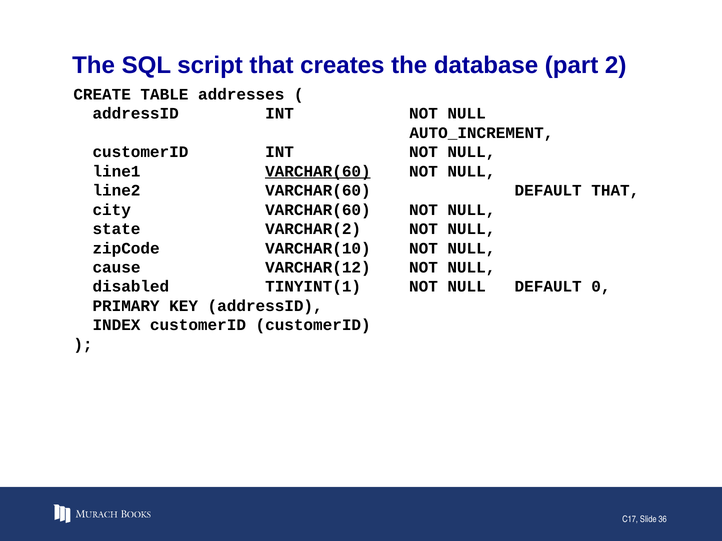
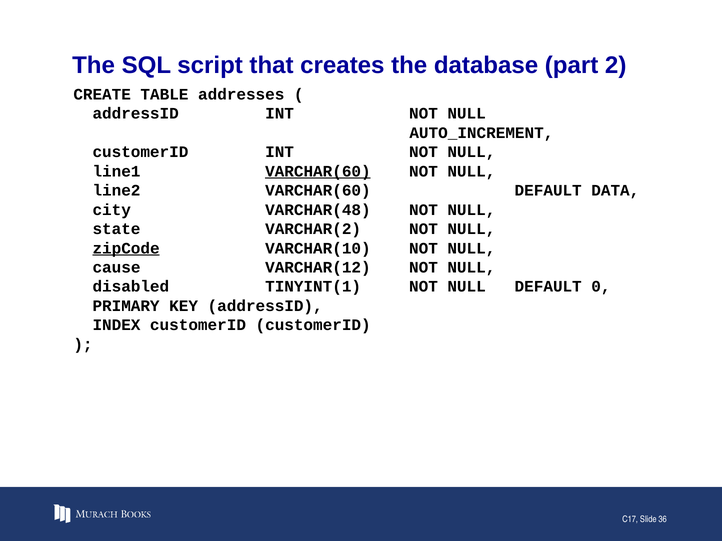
DEFAULT THAT: THAT -> DATA
city VARCHAR(60: VARCHAR(60 -> VARCHAR(48
zipCode underline: none -> present
